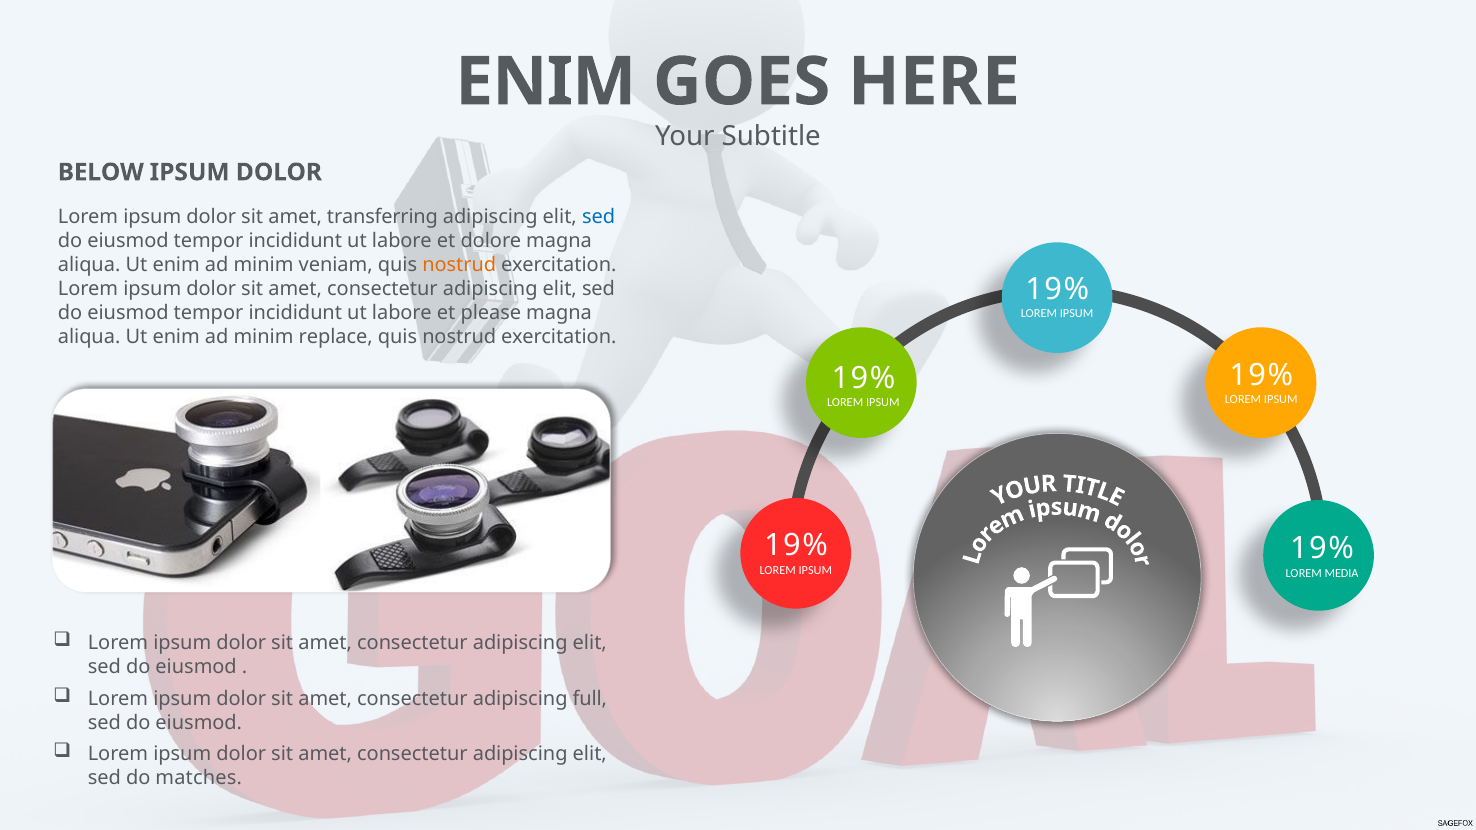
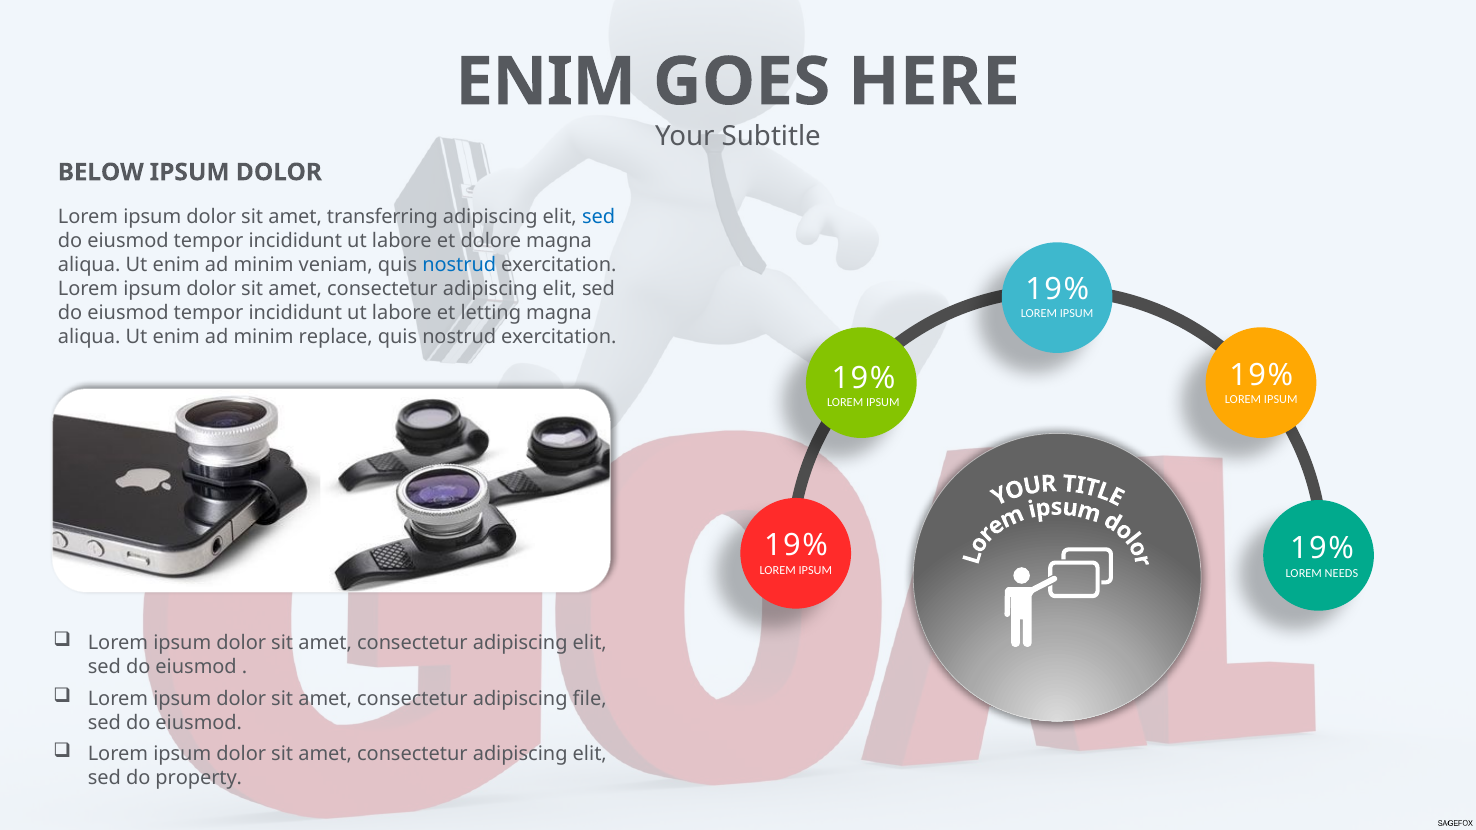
nostrud at (459, 265) colour: orange -> blue
please: please -> letting
MEDIA: MEDIA -> NEEDS
full: full -> file
matches: matches -> property
